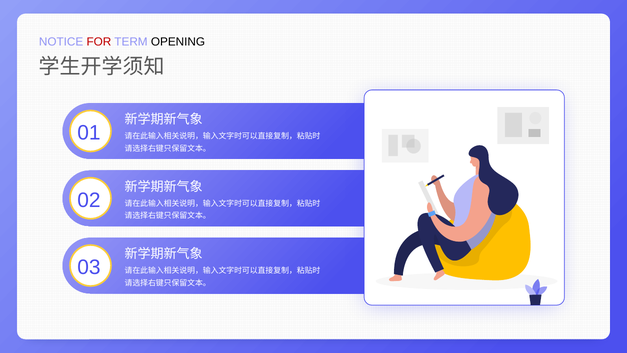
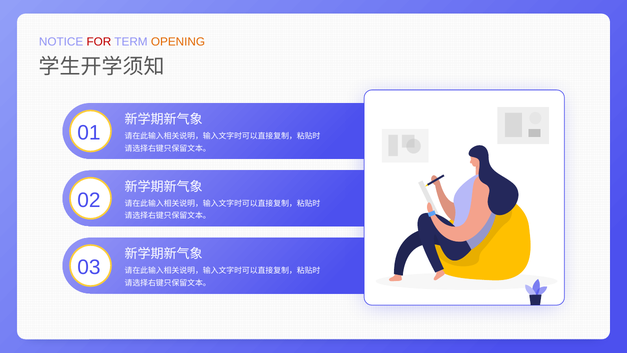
OPENING colour: black -> orange
